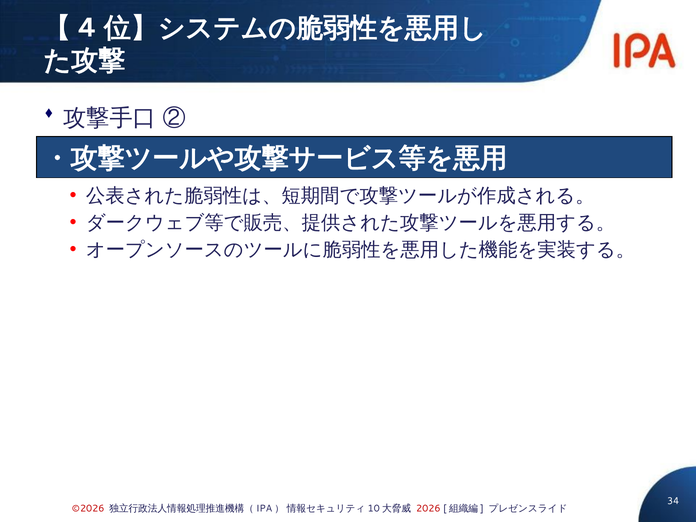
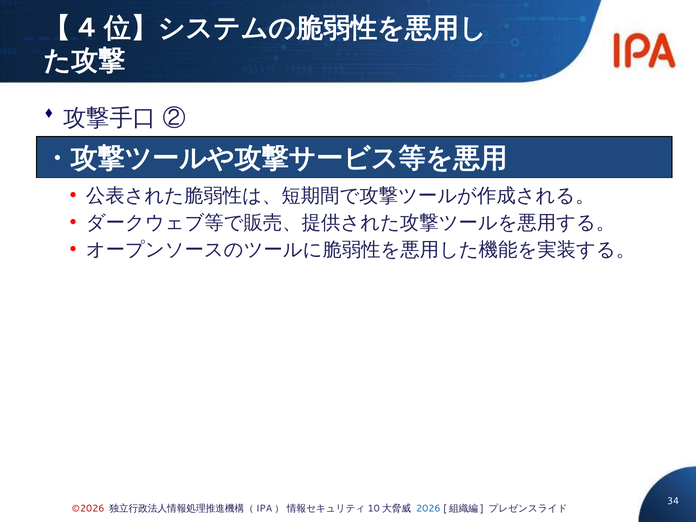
2026 colour: red -> blue
